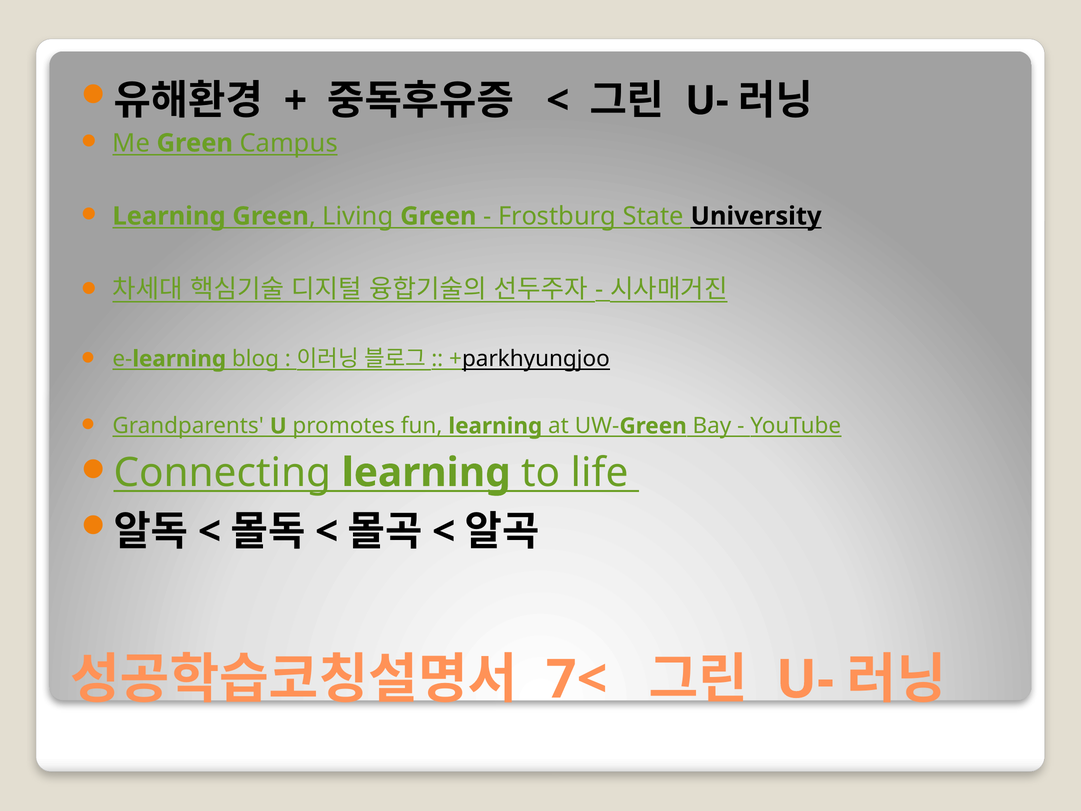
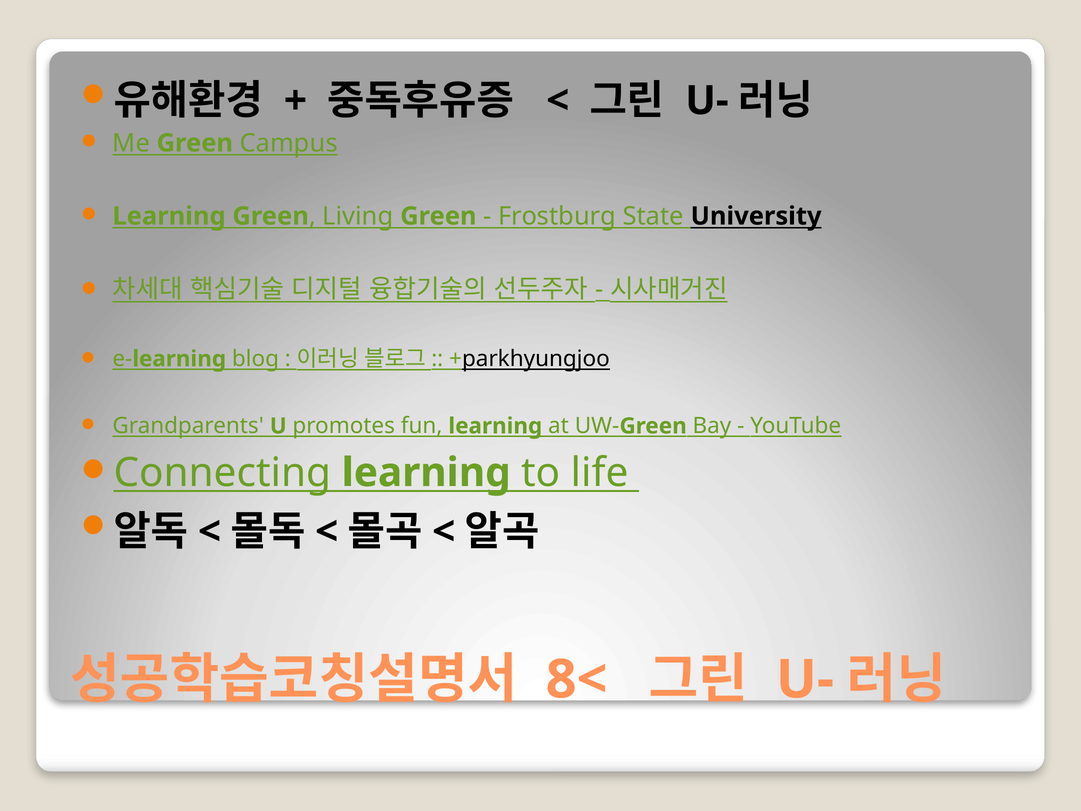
7<: 7< -> 8<
